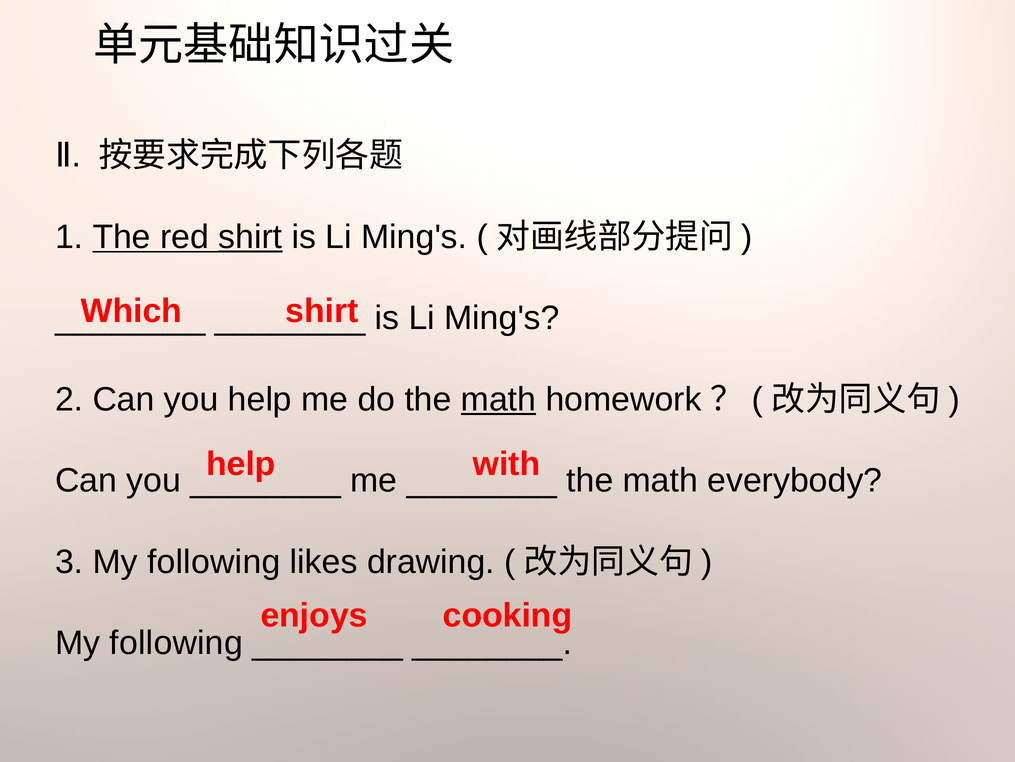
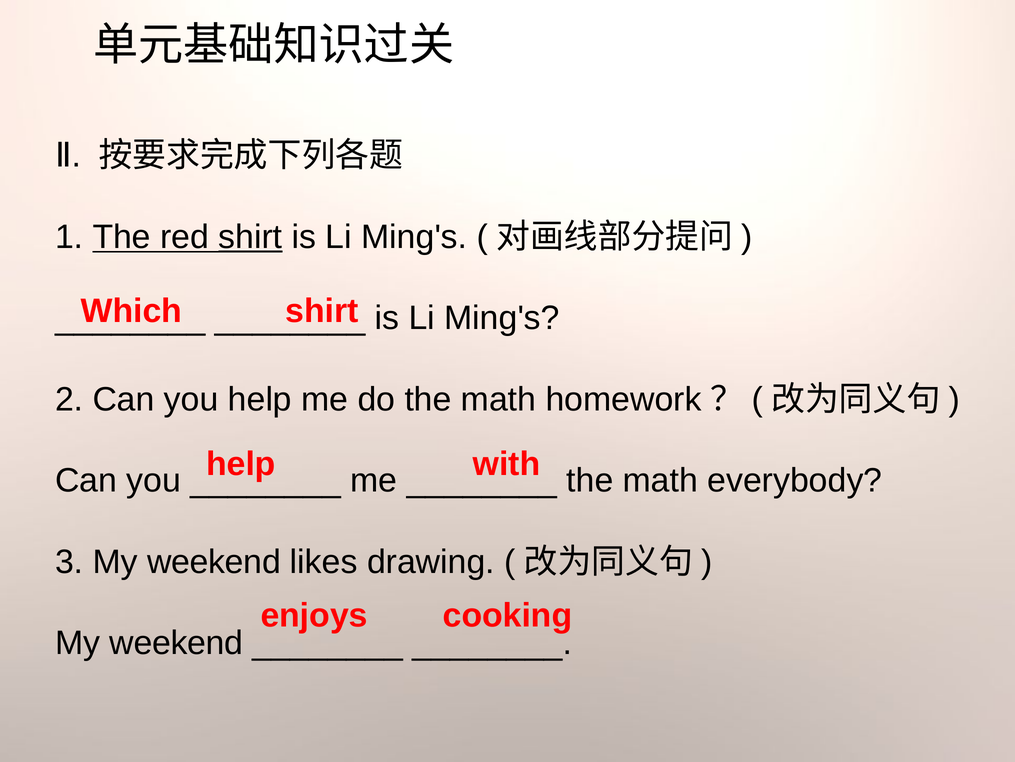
math at (499, 399) underline: present -> none
3 My following: following -> weekend
following at (176, 643): following -> weekend
